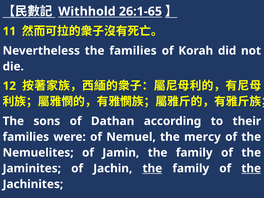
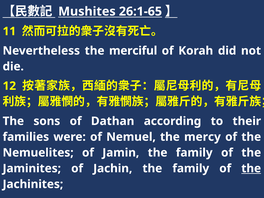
Withhold: Withhold -> Mushites
the families: families -> merciful
the at (152, 168) underline: present -> none
